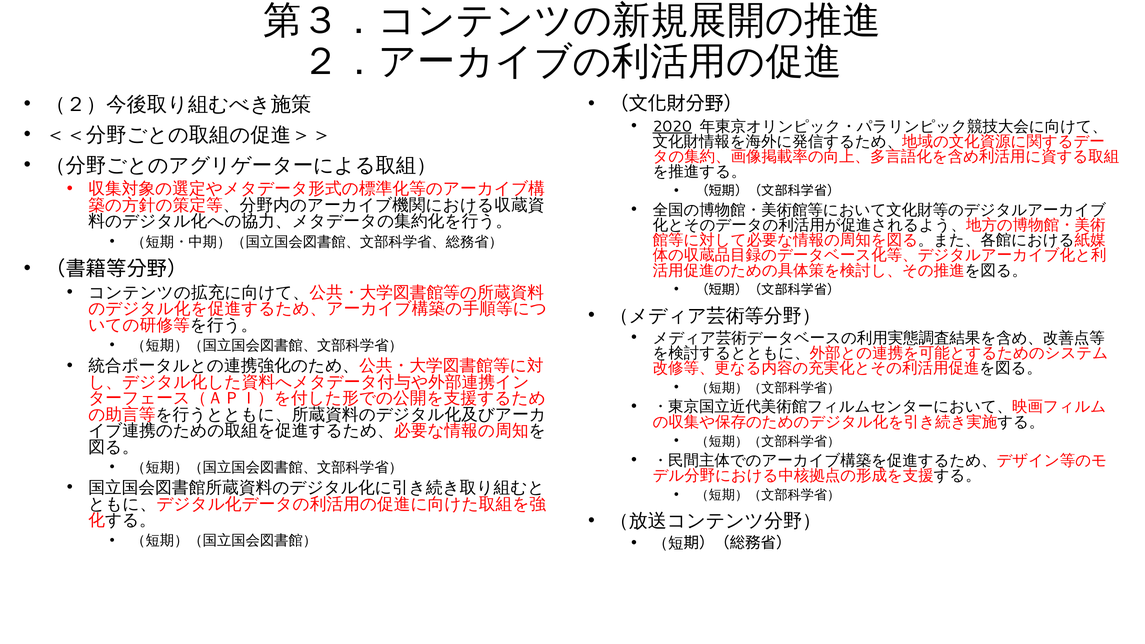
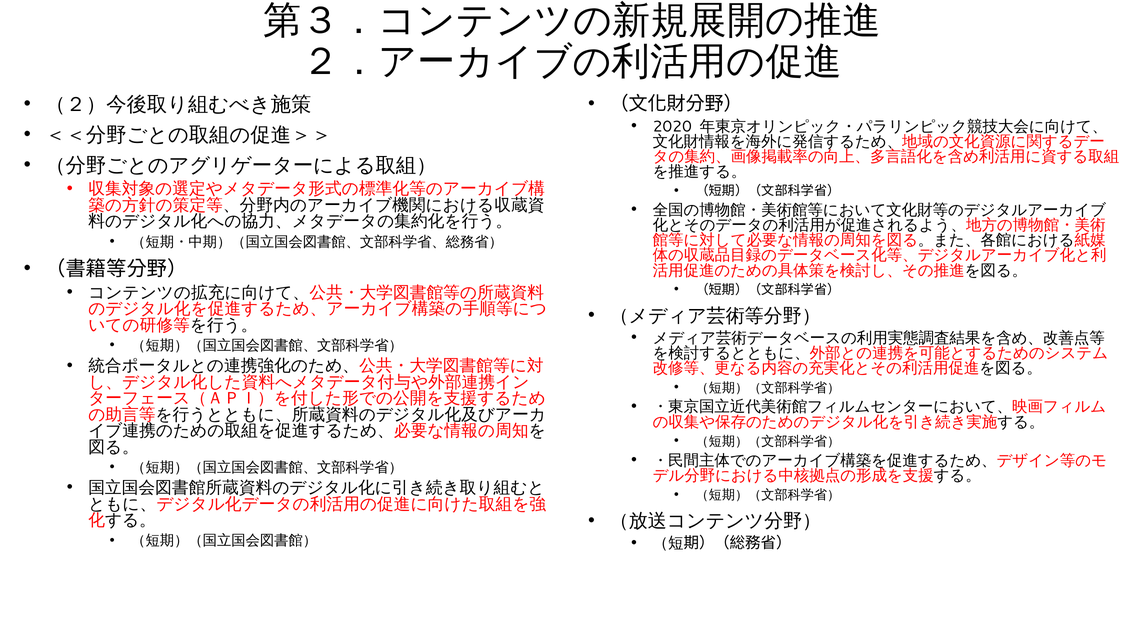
2020 underline: present -> none
